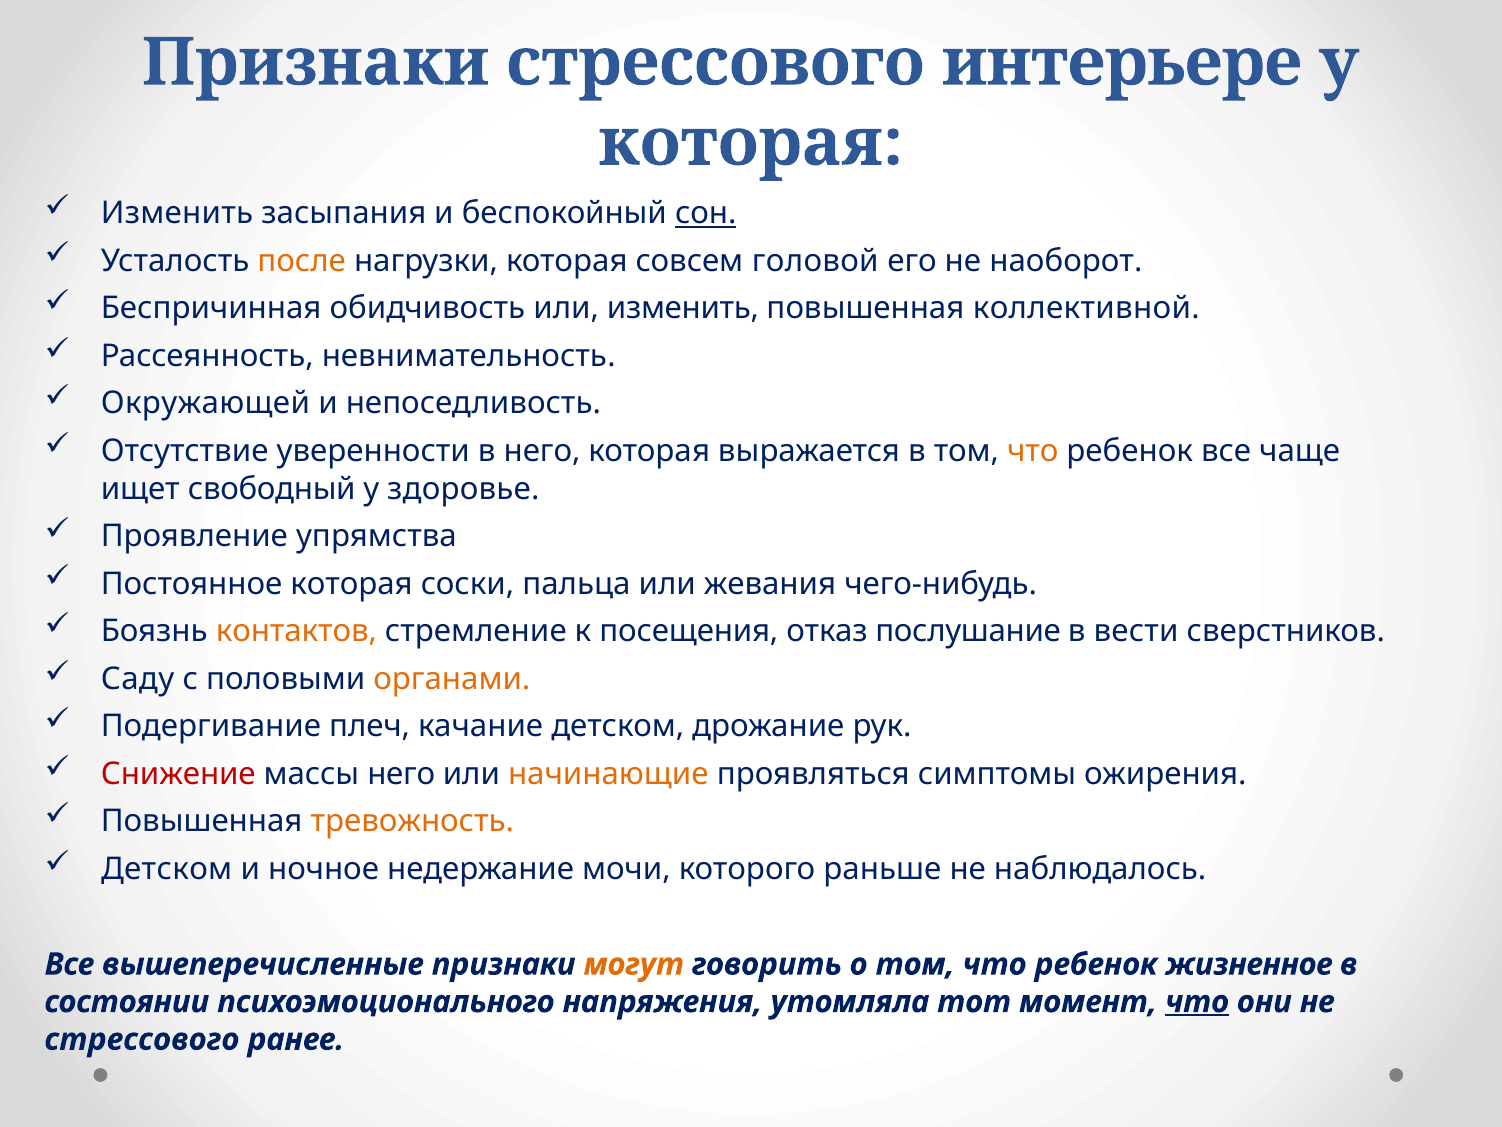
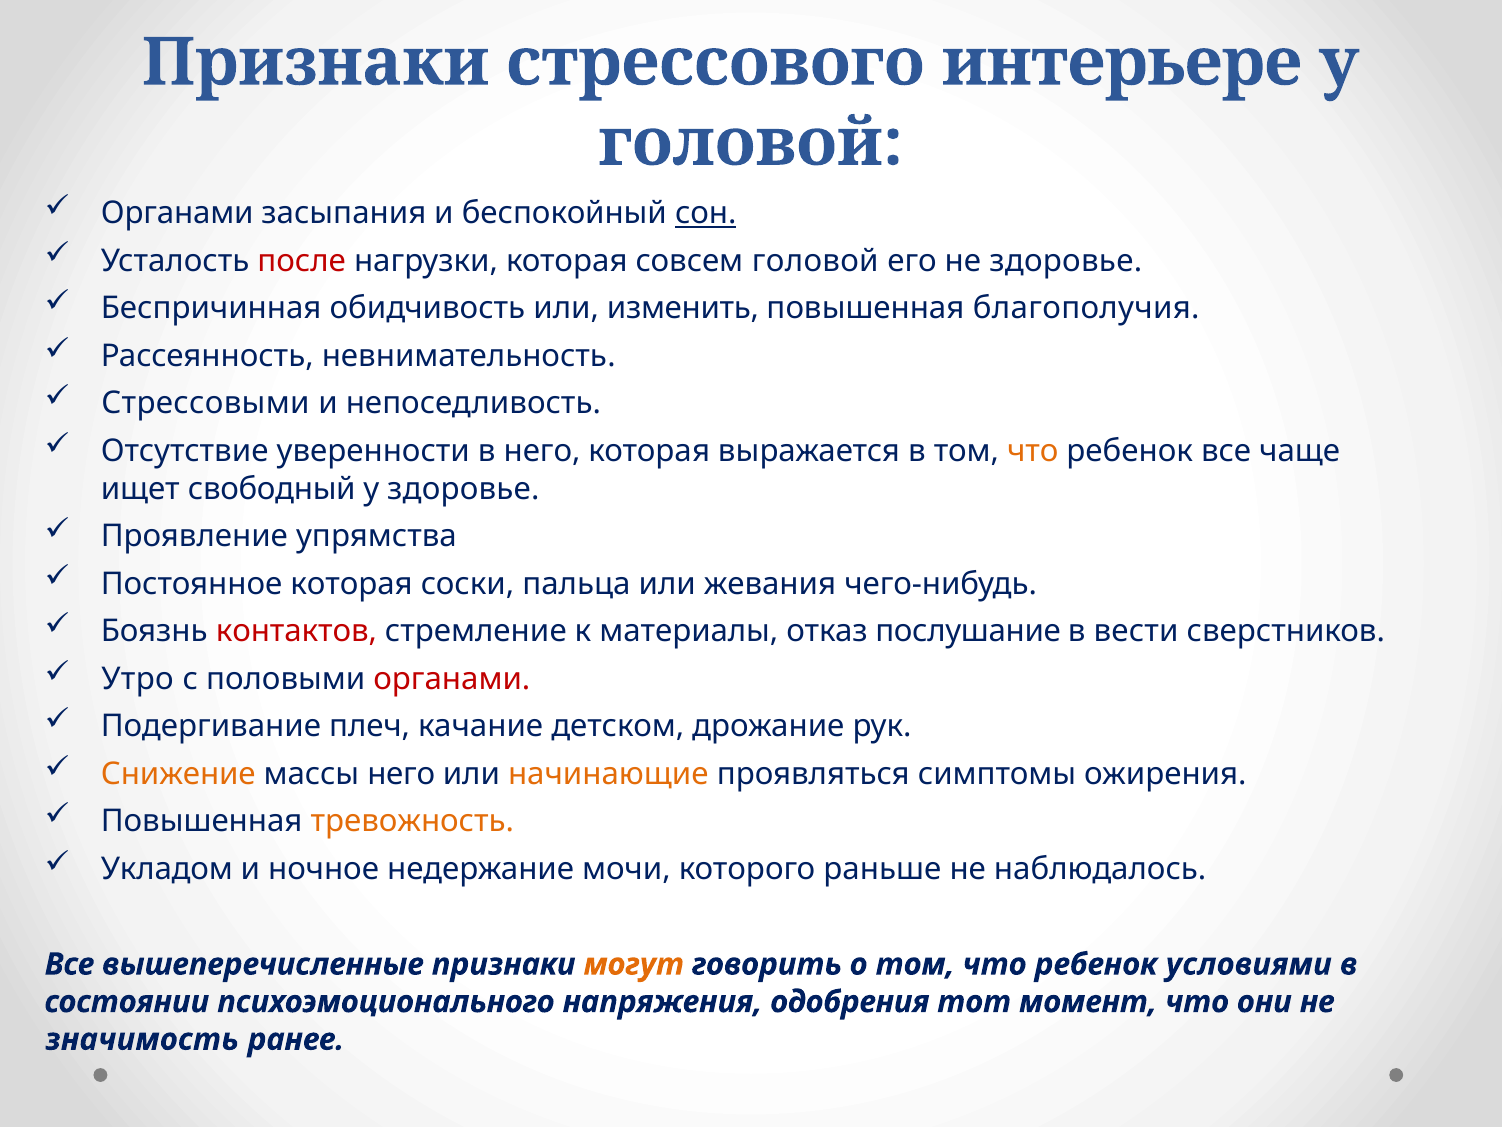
которая at (751, 143): которая -> головой
Изменить at (177, 213): Изменить -> Органами
после colour: orange -> red
не наоборот: наоборот -> здоровье
коллективной: коллективной -> благополучия
Окружающей: Окружающей -> Стрессовыми
контактов colour: orange -> red
посещения: посещения -> материалы
Саду: Саду -> Утро
органами at (452, 679) colour: orange -> red
Снижение colour: red -> orange
Детском at (167, 869): Детском -> Укладом
жизненное: жизненное -> условиями
утомляла: утомляла -> одобрения
что at (1197, 1001) underline: present -> none
стрессового at (142, 1039): стрессового -> значимость
